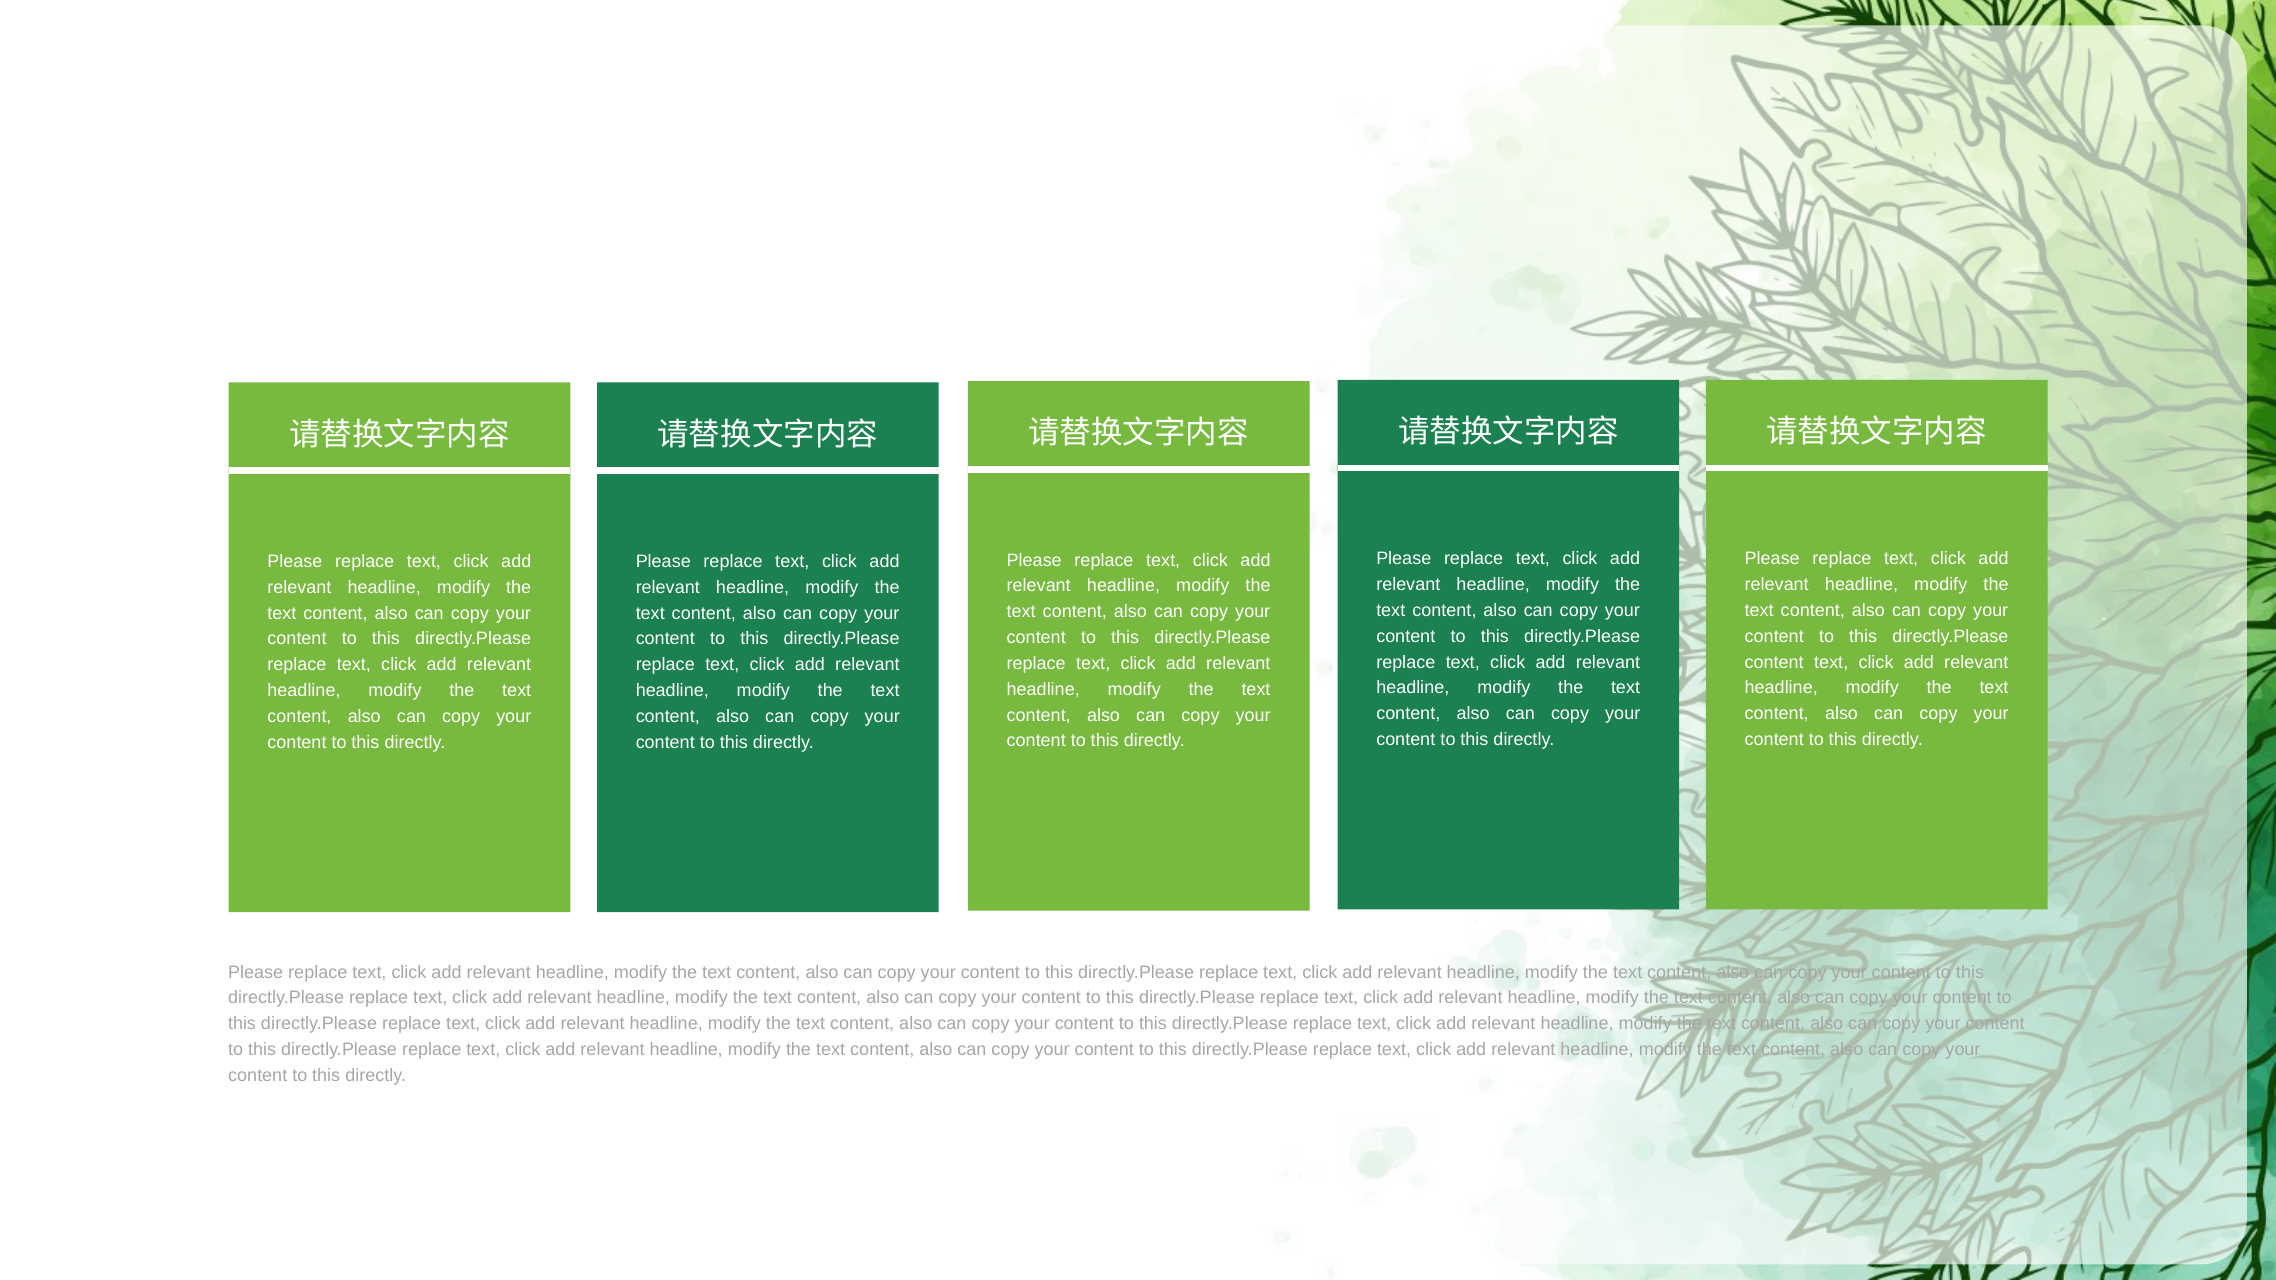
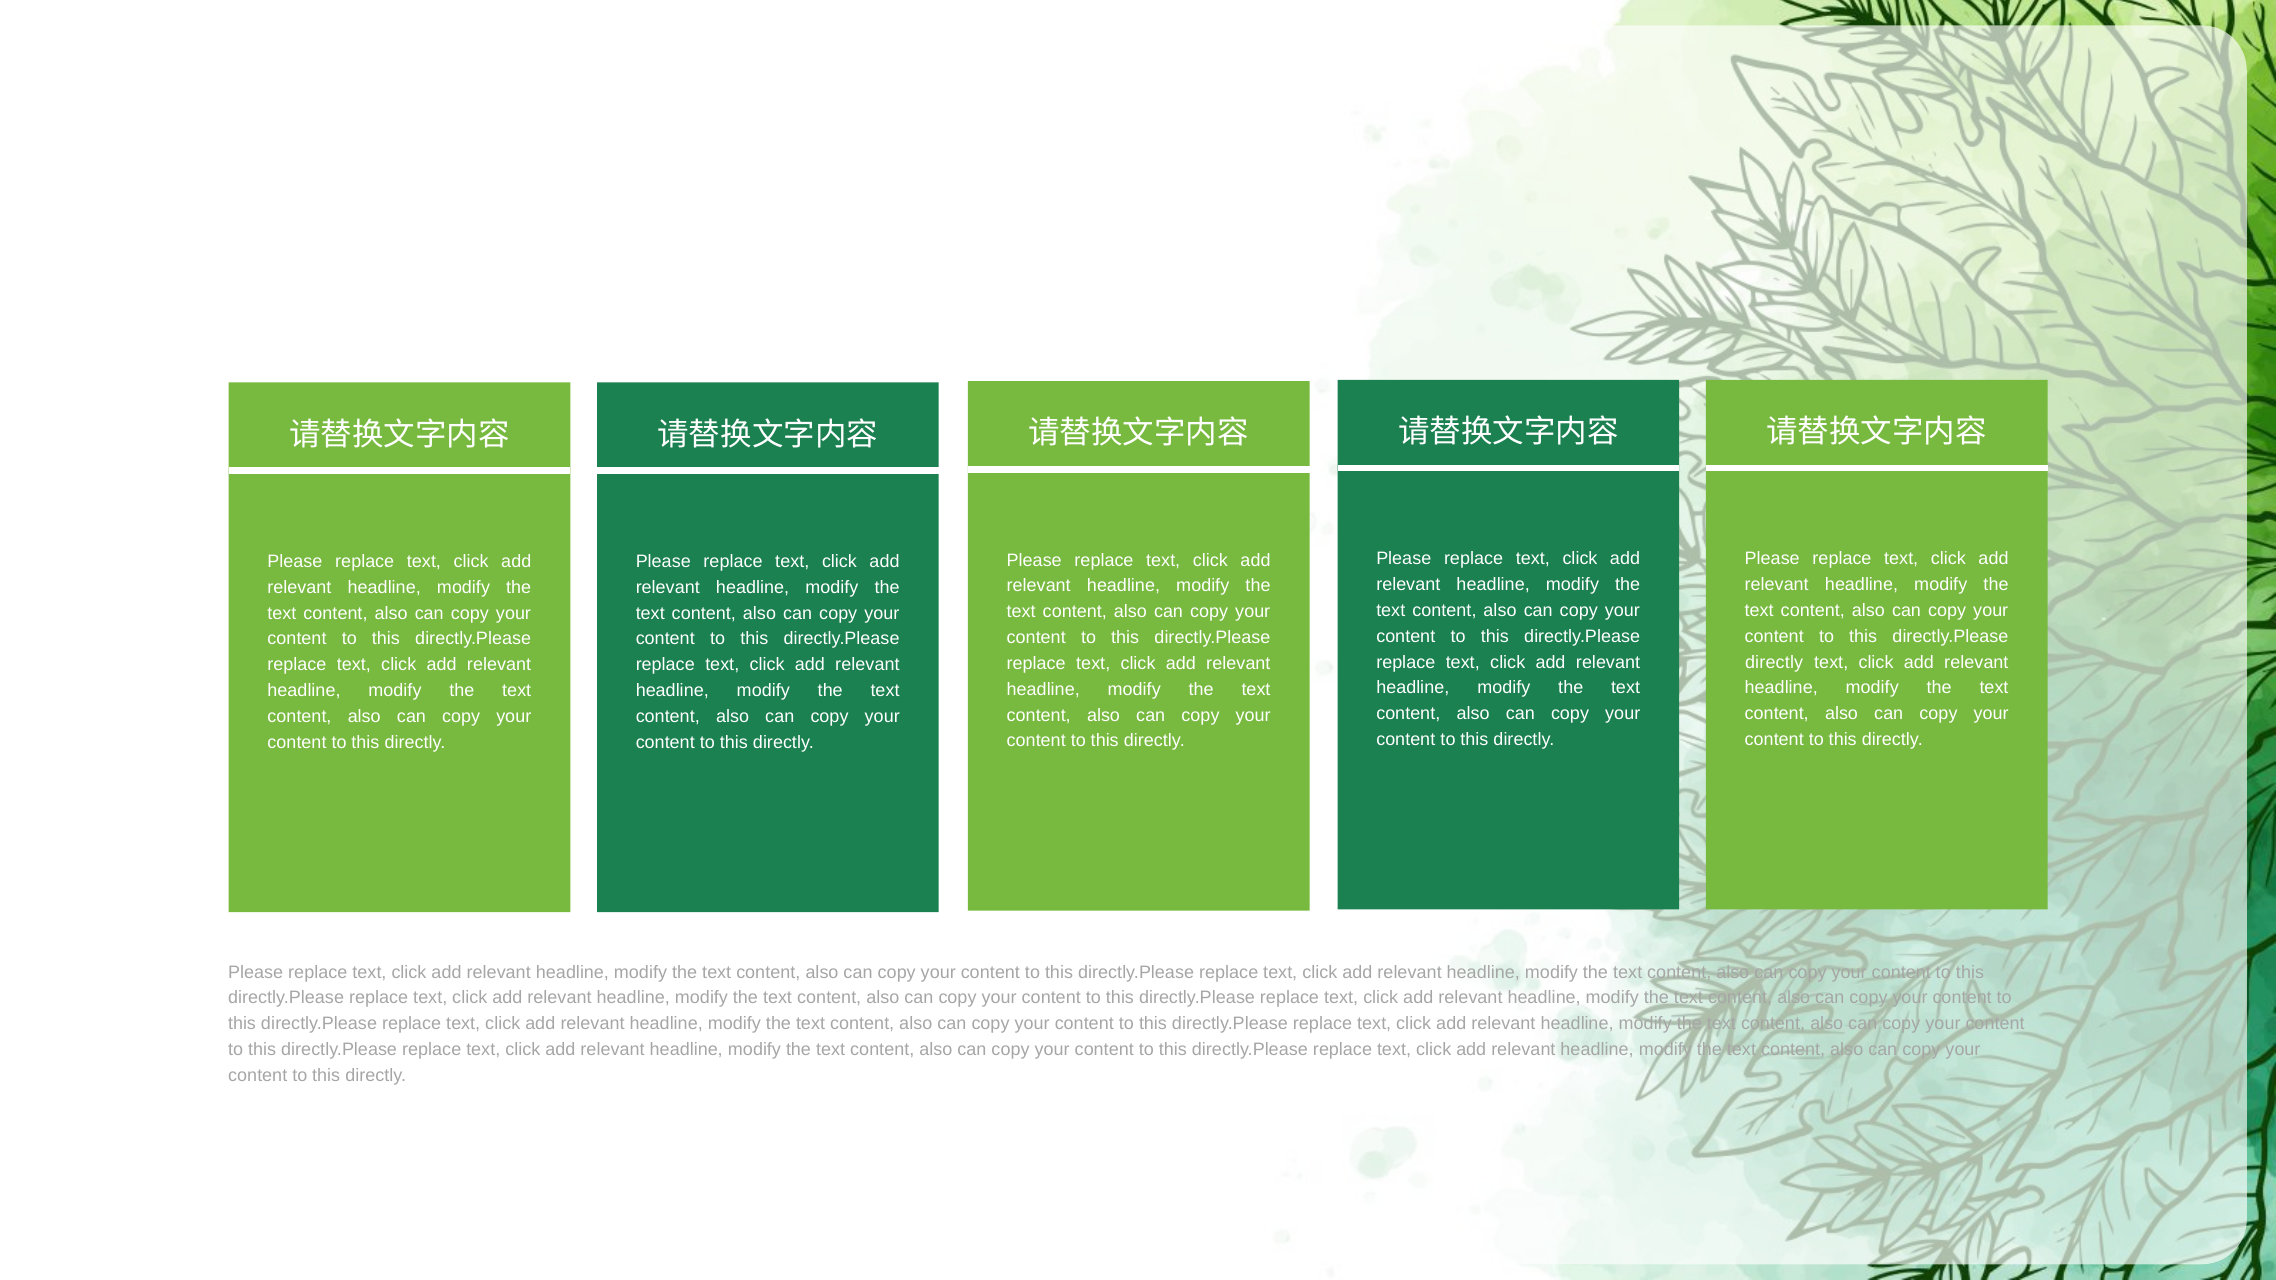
content at (1774, 662): content -> directly
